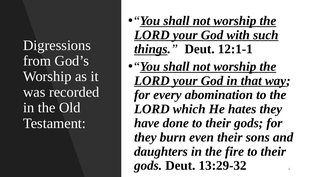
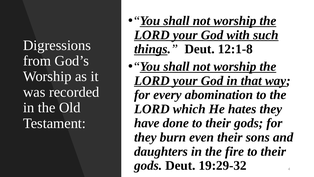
12:1-1: 12:1-1 -> 12:1-8
13:29-32: 13:29-32 -> 19:29-32
